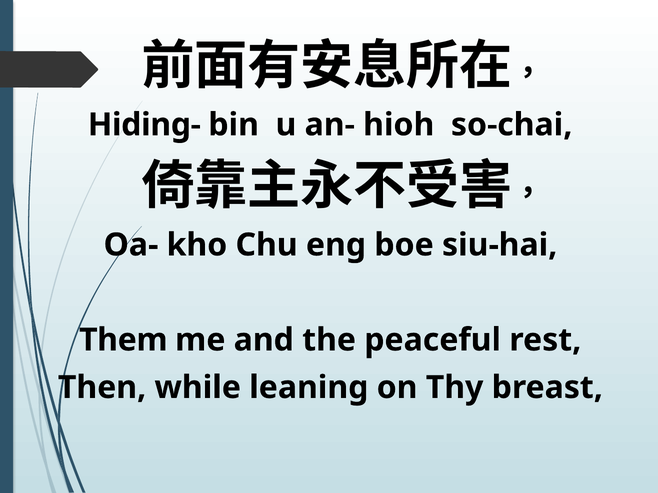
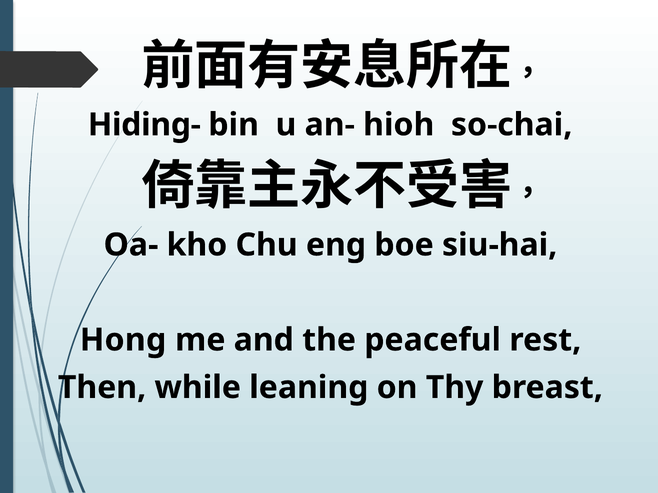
Them: Them -> Hong
